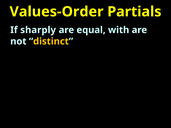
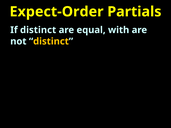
Values-Order: Values-Order -> Expect-Order
If sharply: sharply -> distinct
